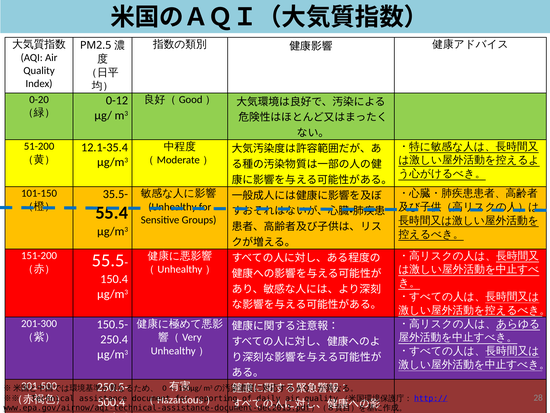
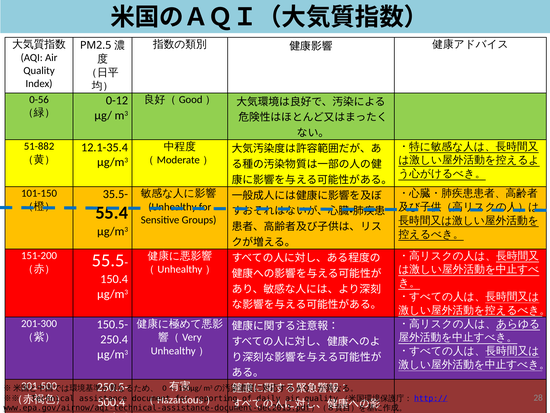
0-20: 0-20 -> 0-56
51-200: 51-200 -> 51-882
